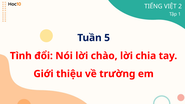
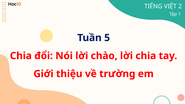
Tình at (21, 56): Tình -> Chia
